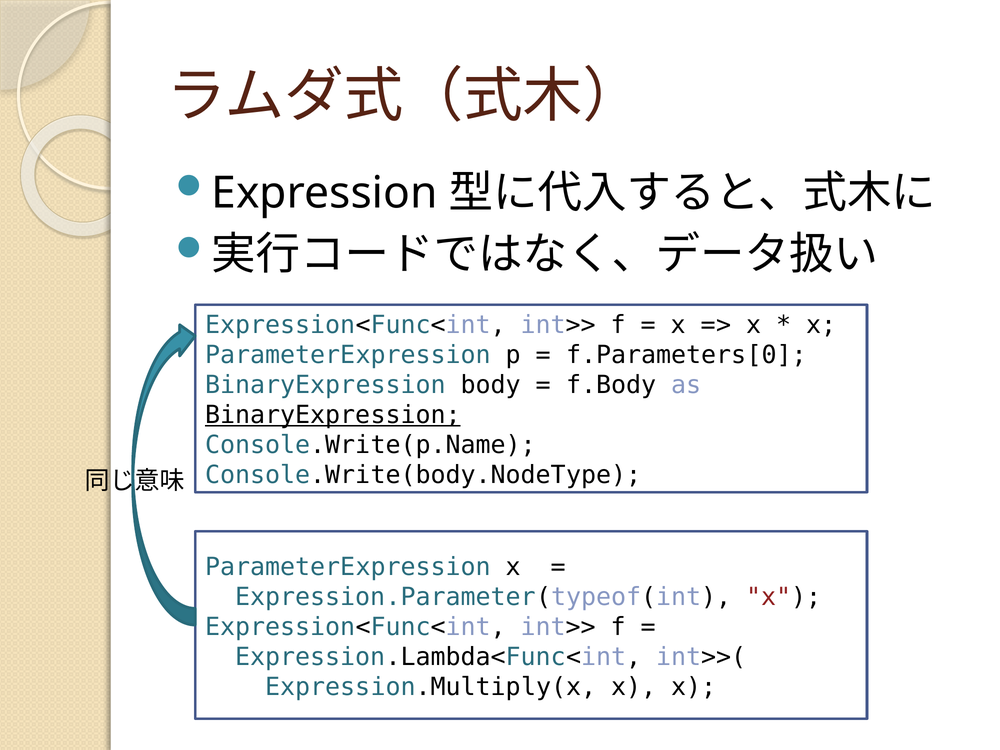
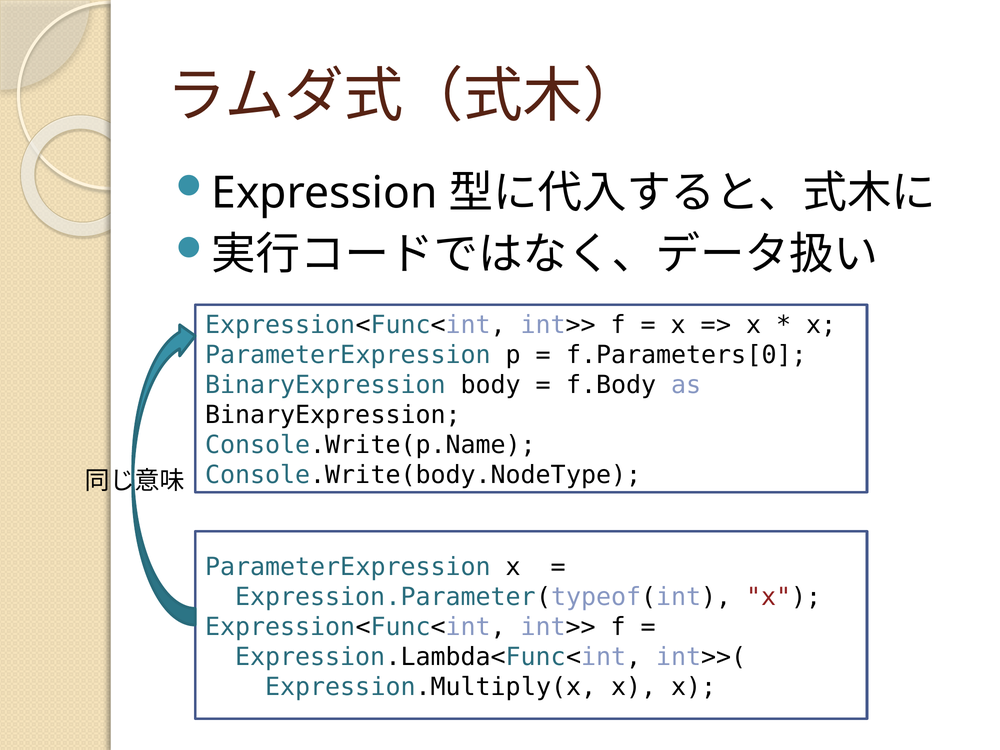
BinaryExpression at (333, 415) underline: present -> none
